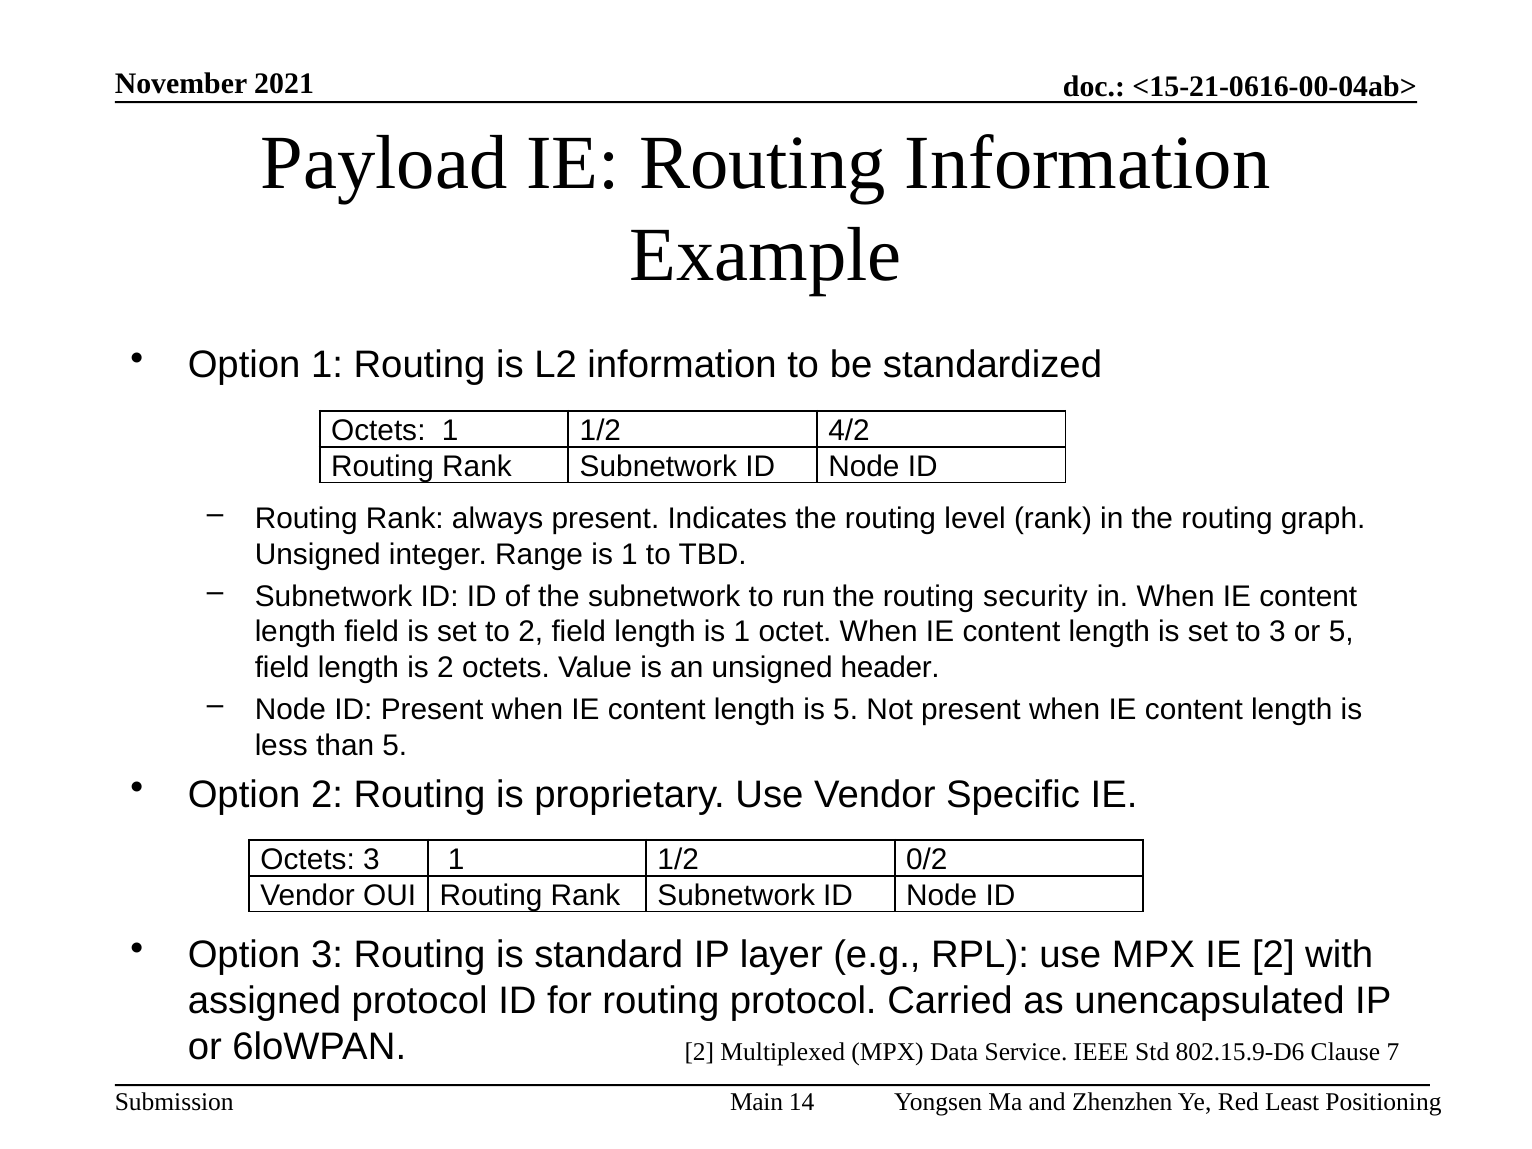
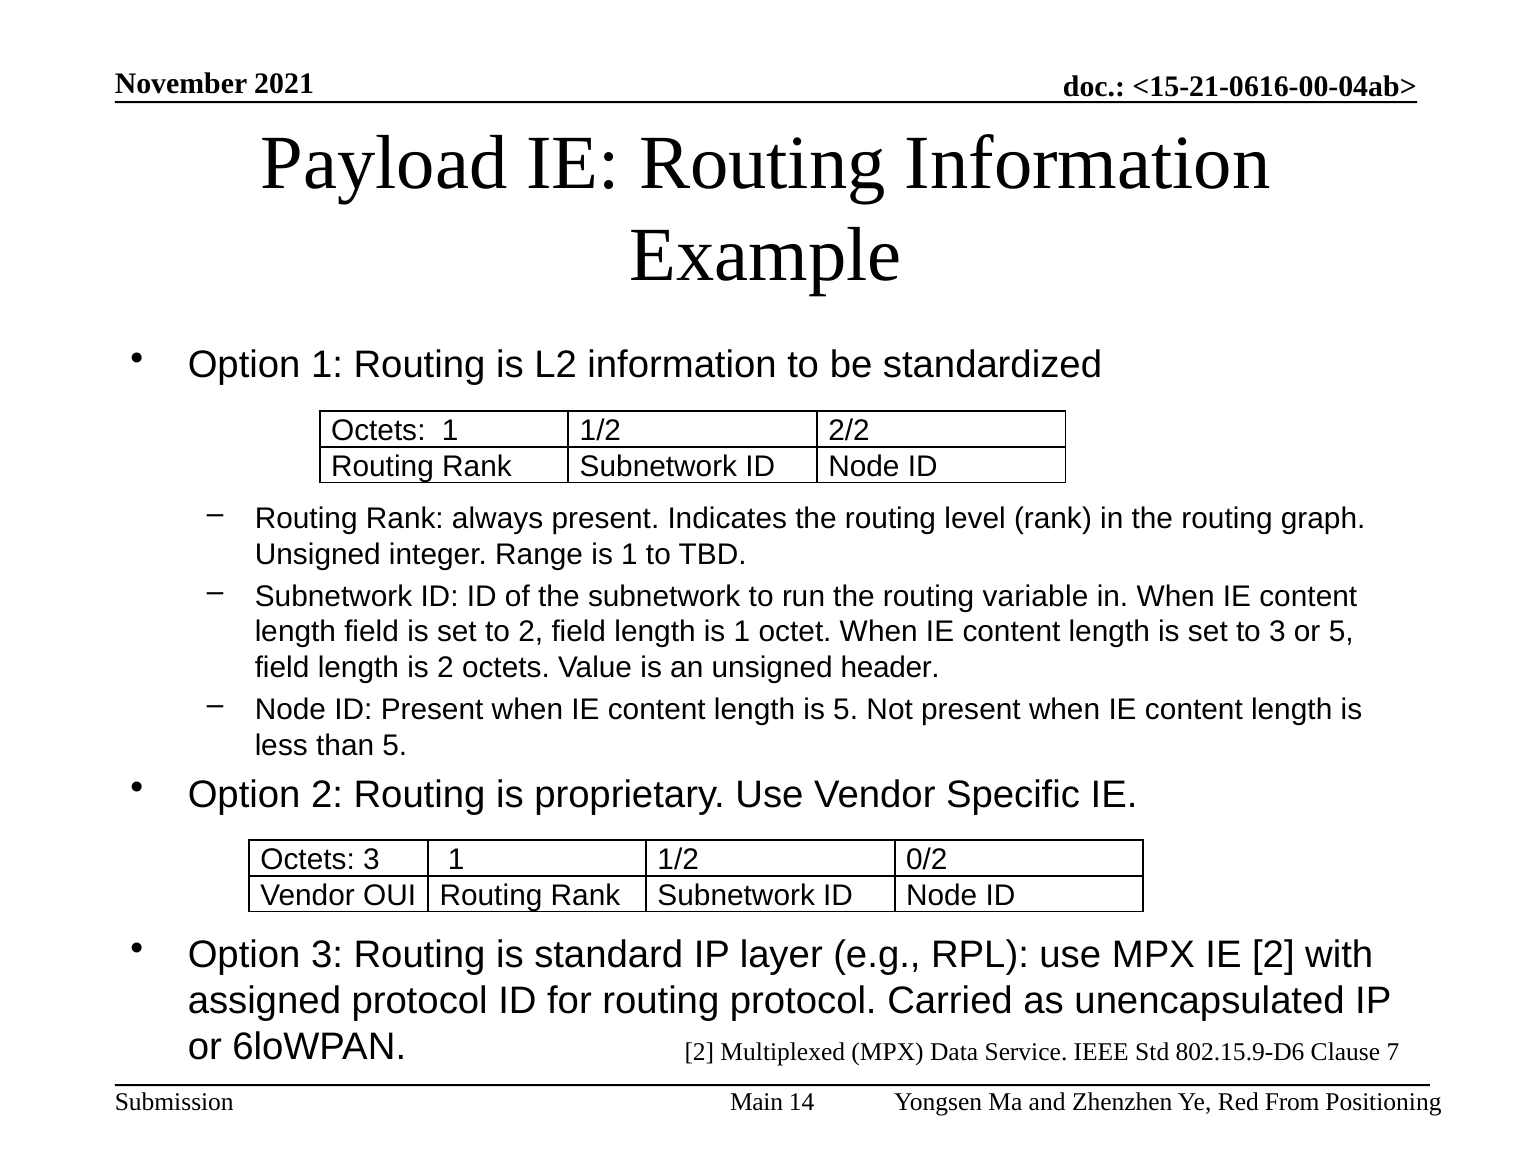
4/2: 4/2 -> 2/2
security: security -> variable
Least: Least -> From
